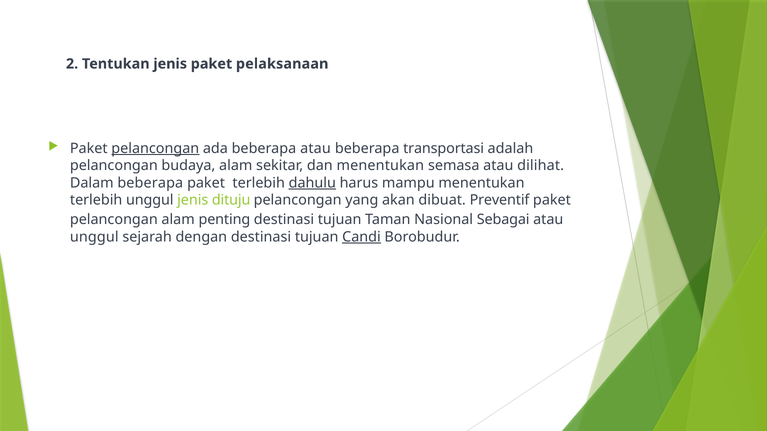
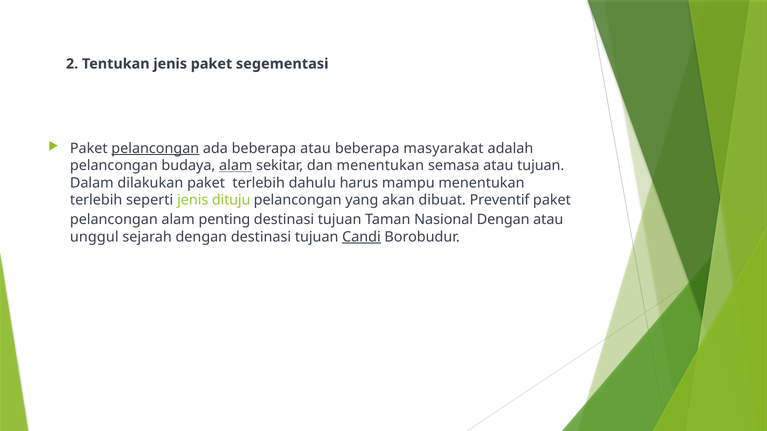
pelaksanaan: pelaksanaan -> segementasi
transportasi: transportasi -> masyarakat
alam at (236, 166) underline: none -> present
atau dilihat: dilihat -> tujuan
Dalam beberapa: beberapa -> dilakukan
dahulu underline: present -> none
terlebih unggul: unggul -> seperti
Nasional Sebagai: Sebagai -> Dengan
